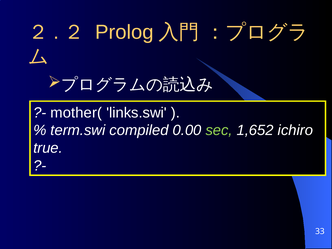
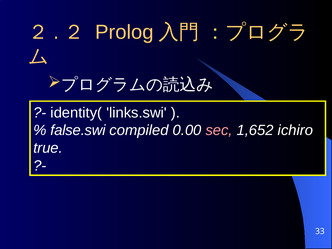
mother(: mother( -> identity(
term.swi: term.swi -> false.swi
sec colour: light green -> pink
